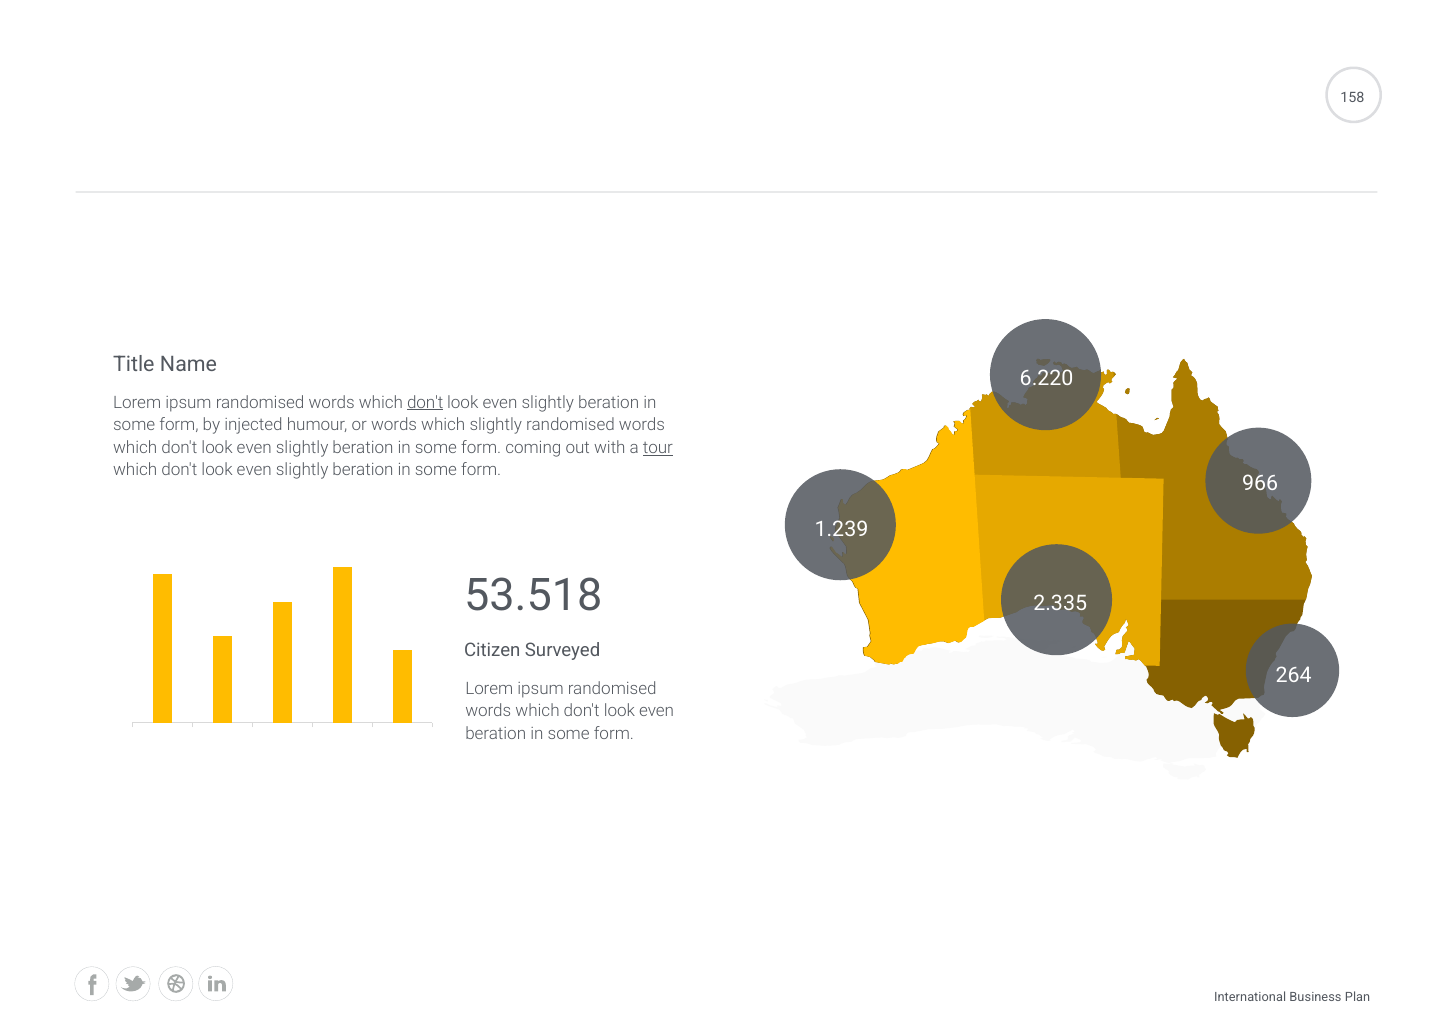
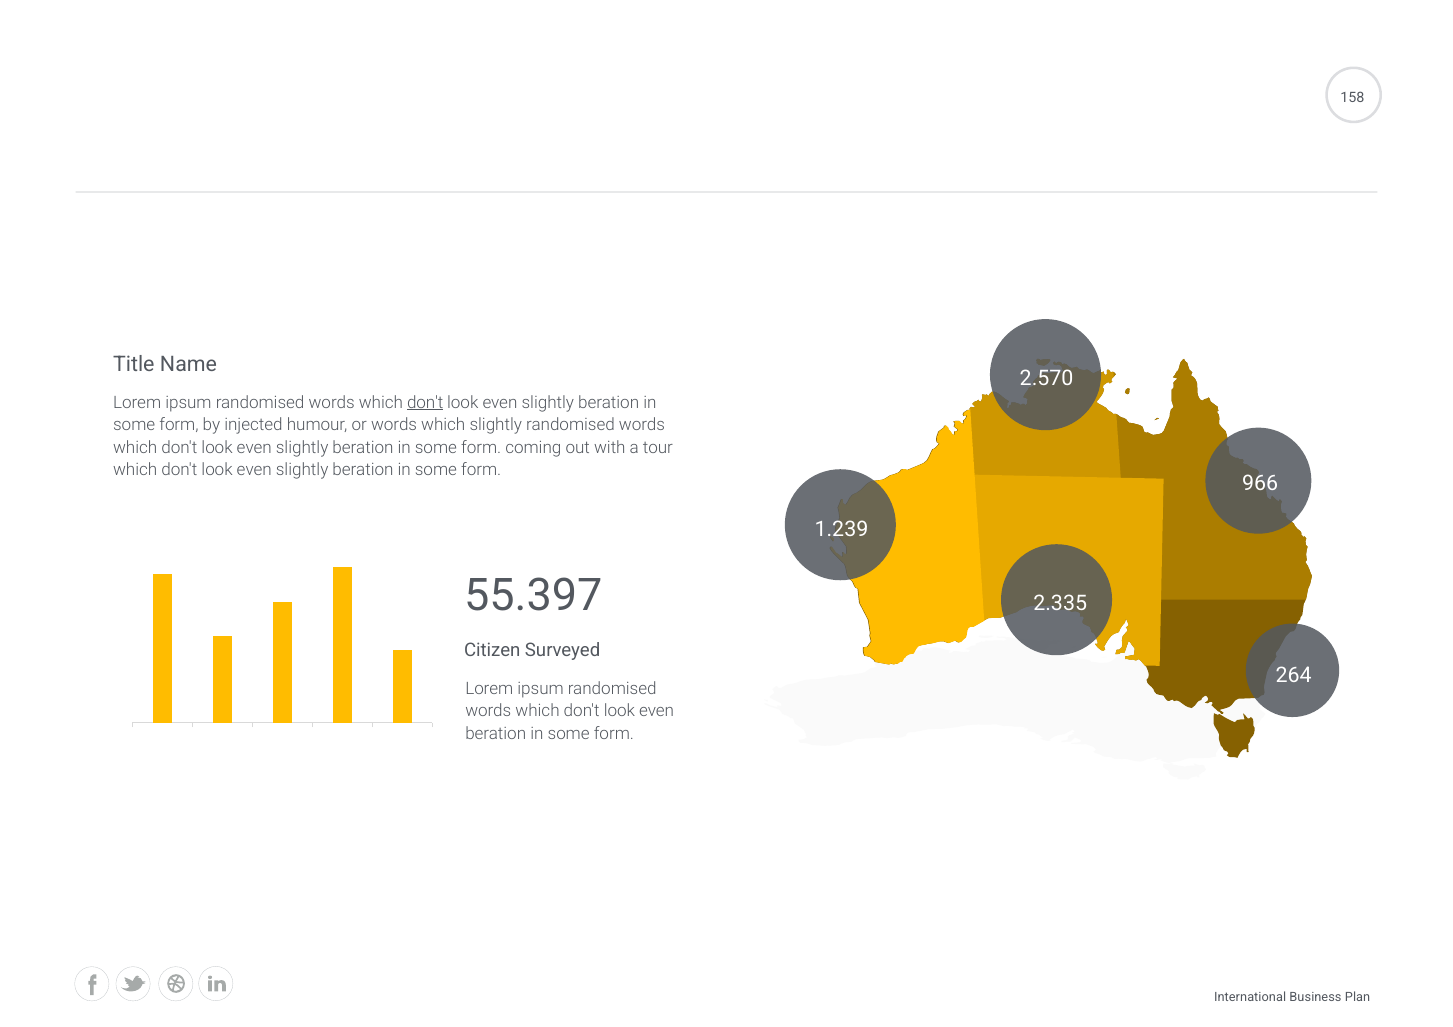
6.220: 6.220 -> 2.570
tour underline: present -> none
53.518: 53.518 -> 55.397
